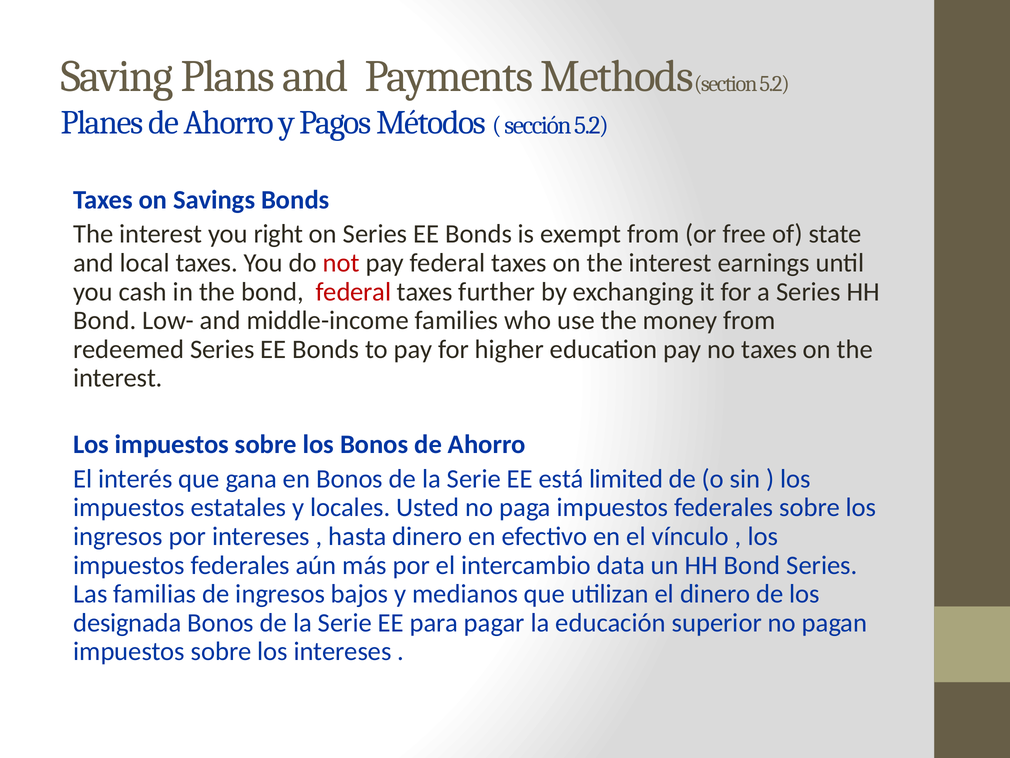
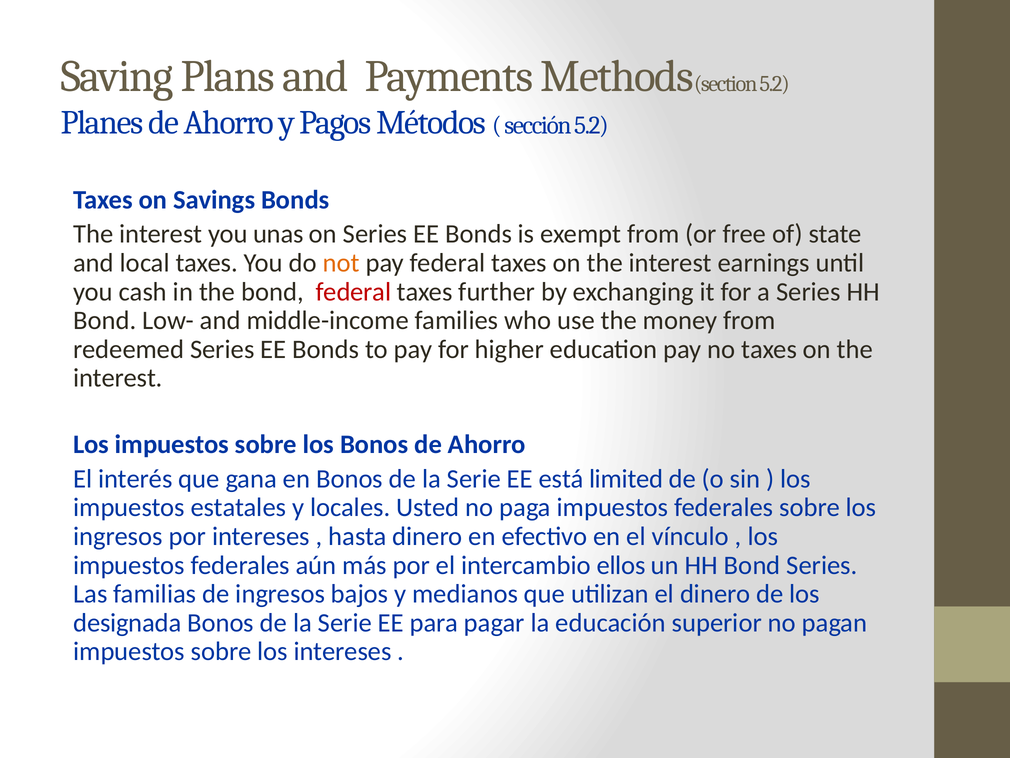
right: right -> unas
not colour: red -> orange
data: data -> ellos
